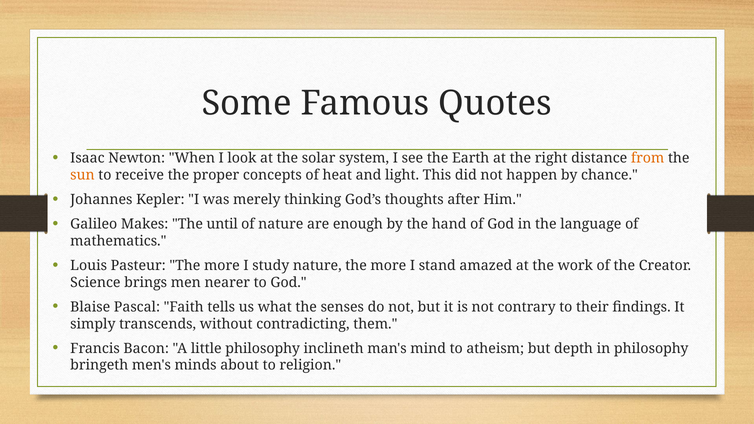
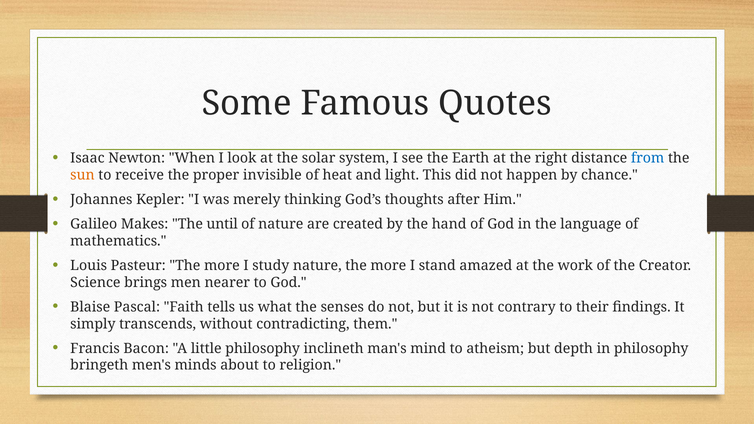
from colour: orange -> blue
concepts: concepts -> invisible
enough: enough -> created
